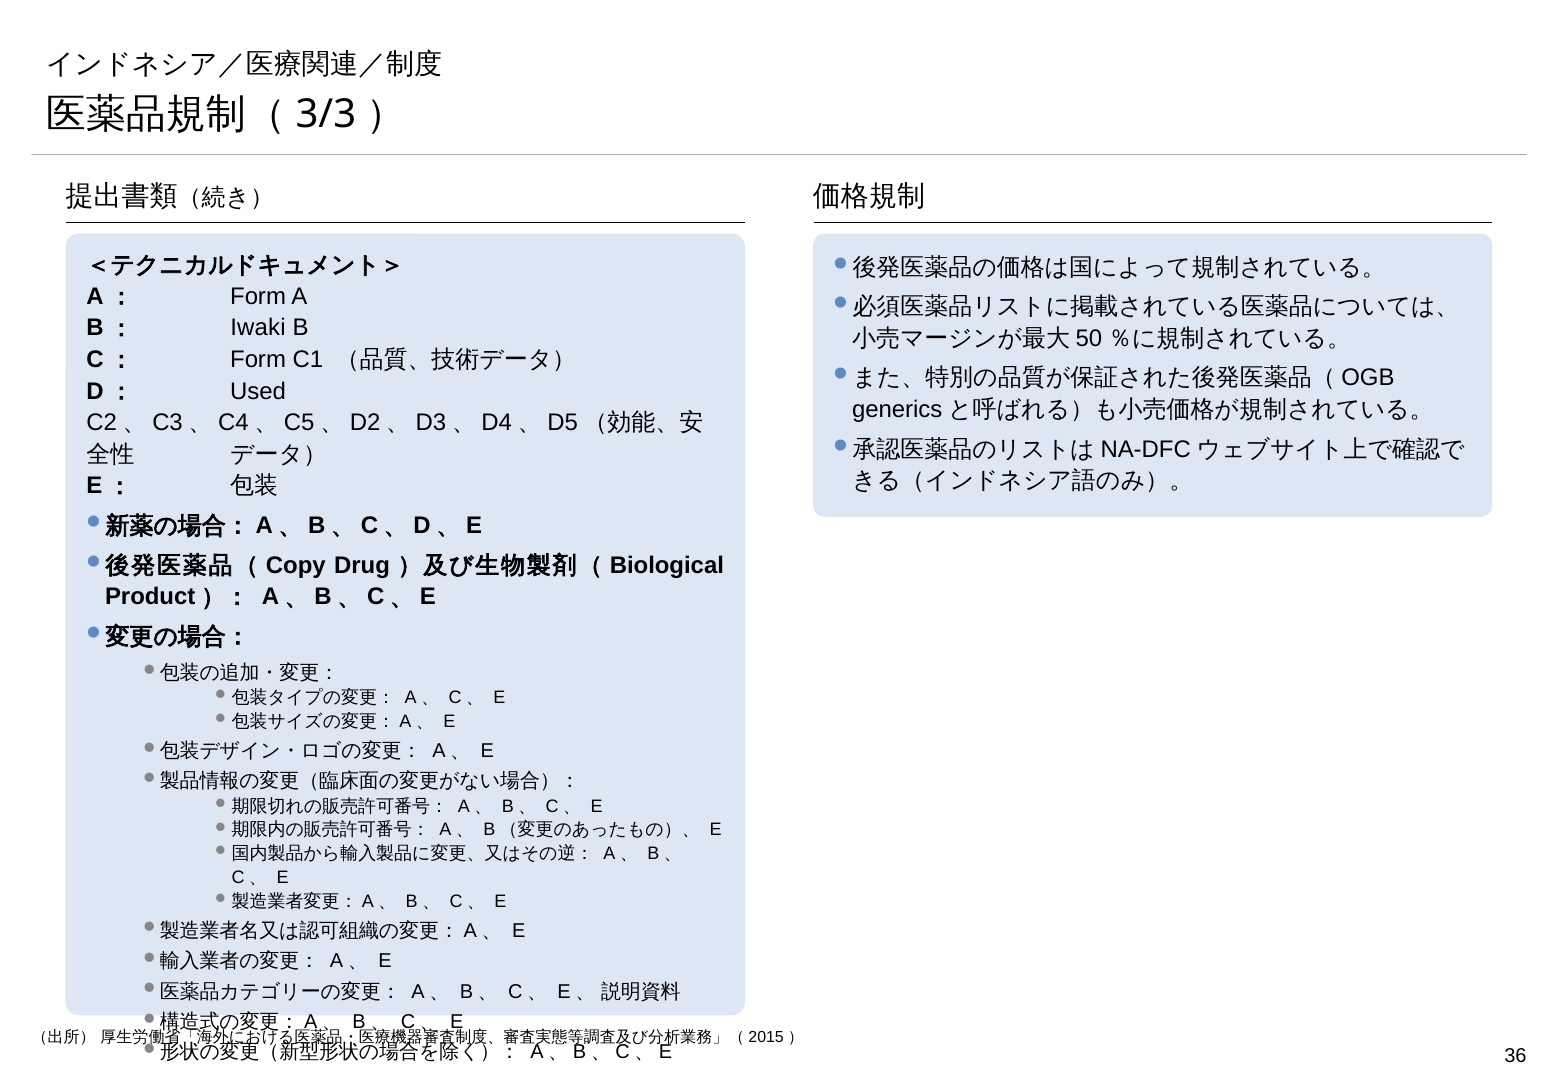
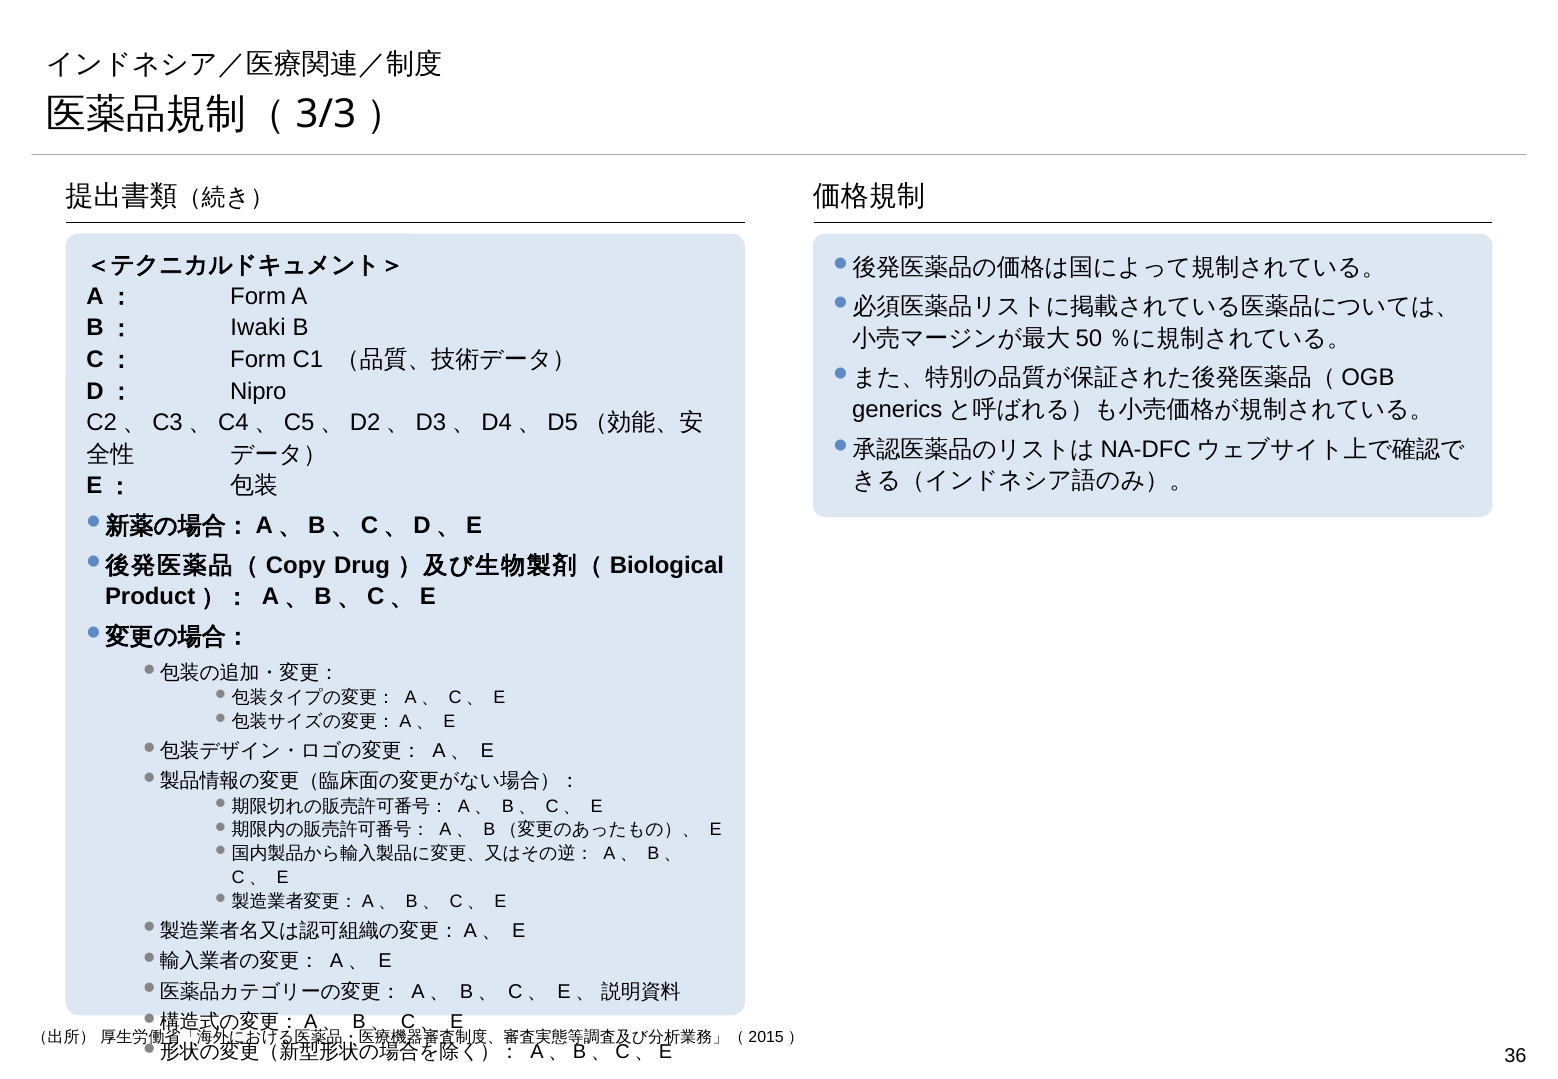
Used: Used -> Nipro
